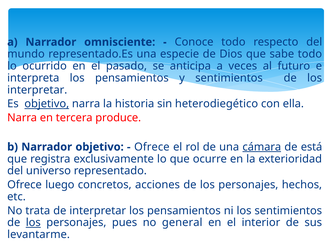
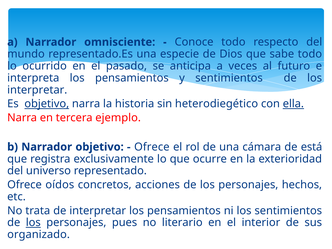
ella underline: none -> present
produce: produce -> ejemplo
cámara underline: present -> none
luego: luego -> oídos
general: general -> literario
levantarme: levantarme -> organizado
